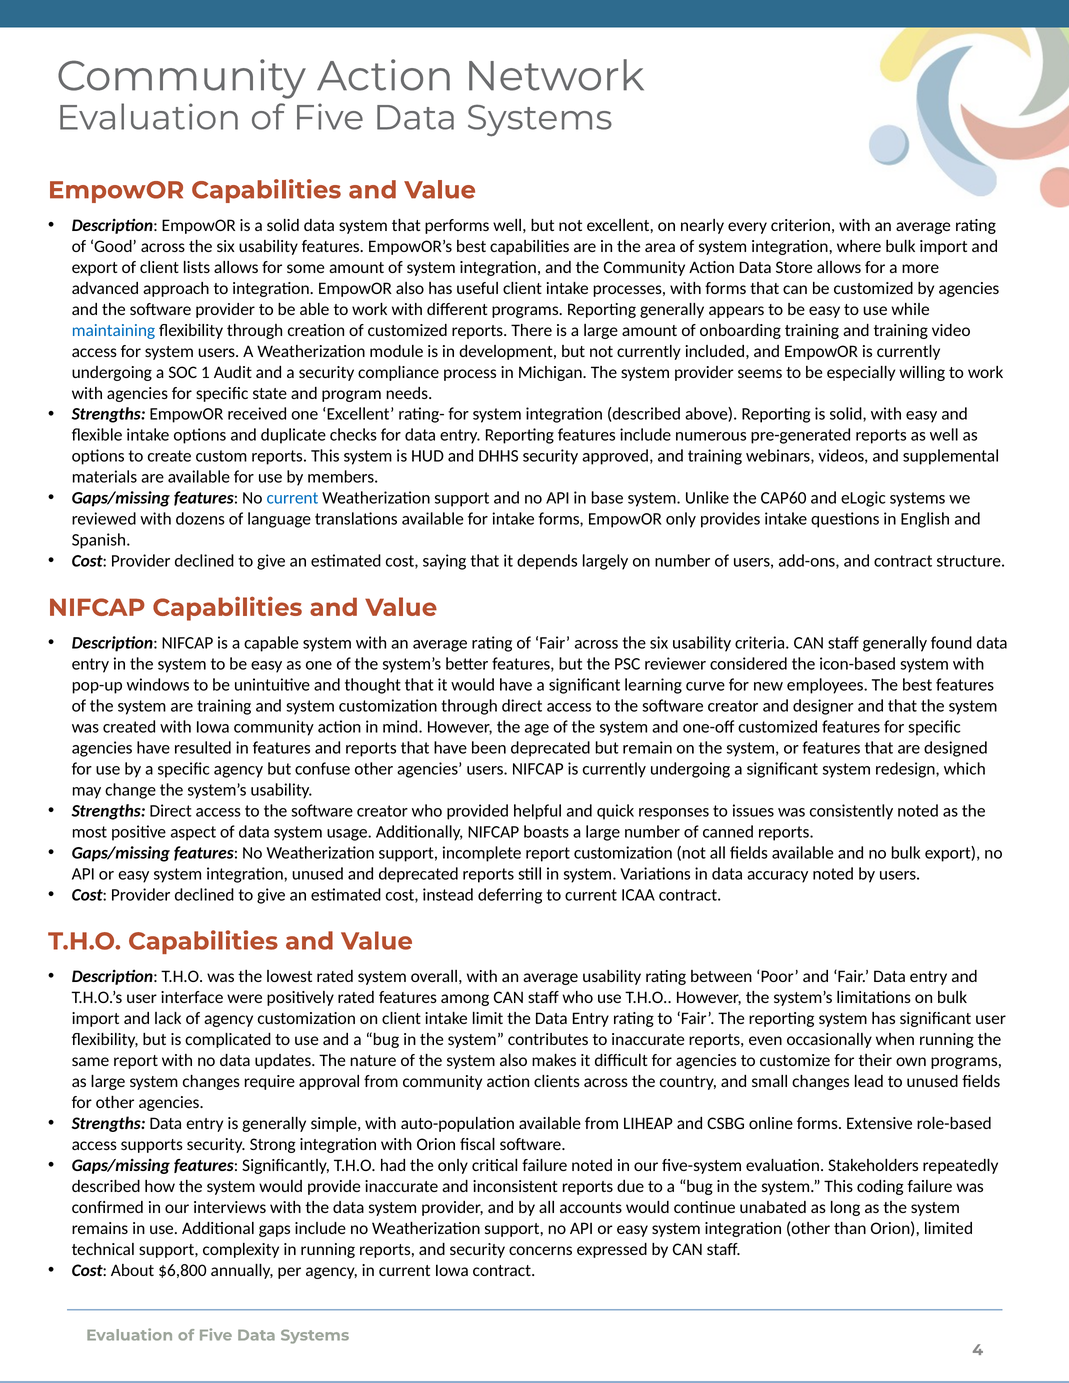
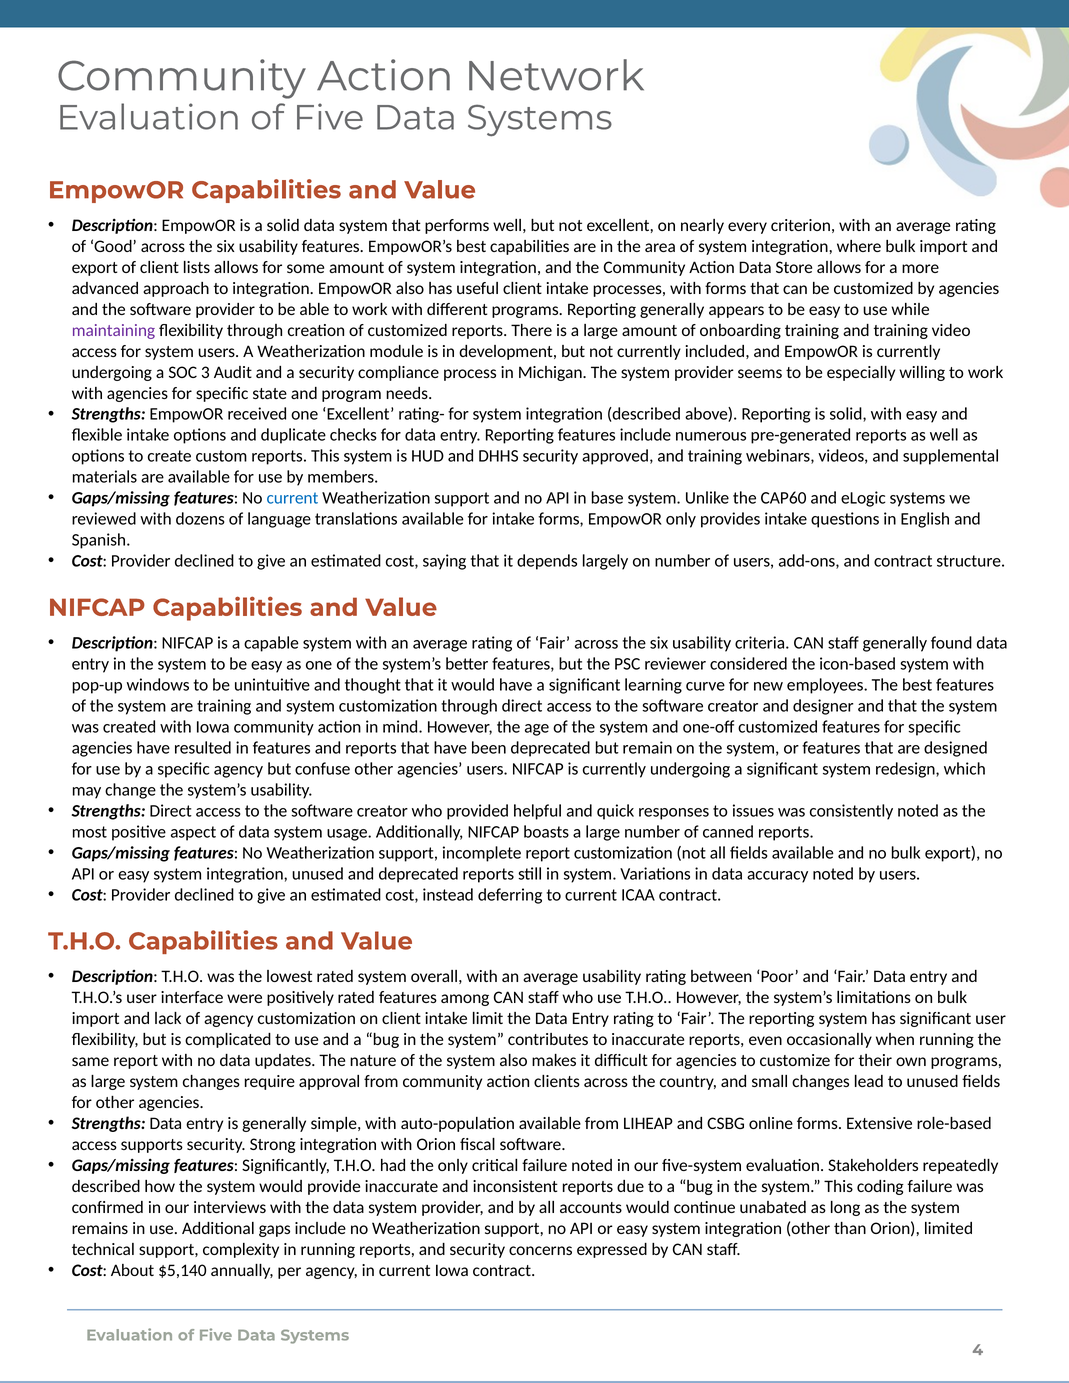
maintaining colour: blue -> purple
1: 1 -> 3
$6,800: $6,800 -> $5,140
